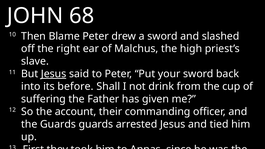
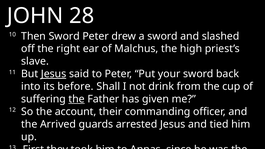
68: 68 -> 28
Then Blame: Blame -> Sword
the at (77, 99) underline: none -> present
the Guards: Guards -> Arrived
